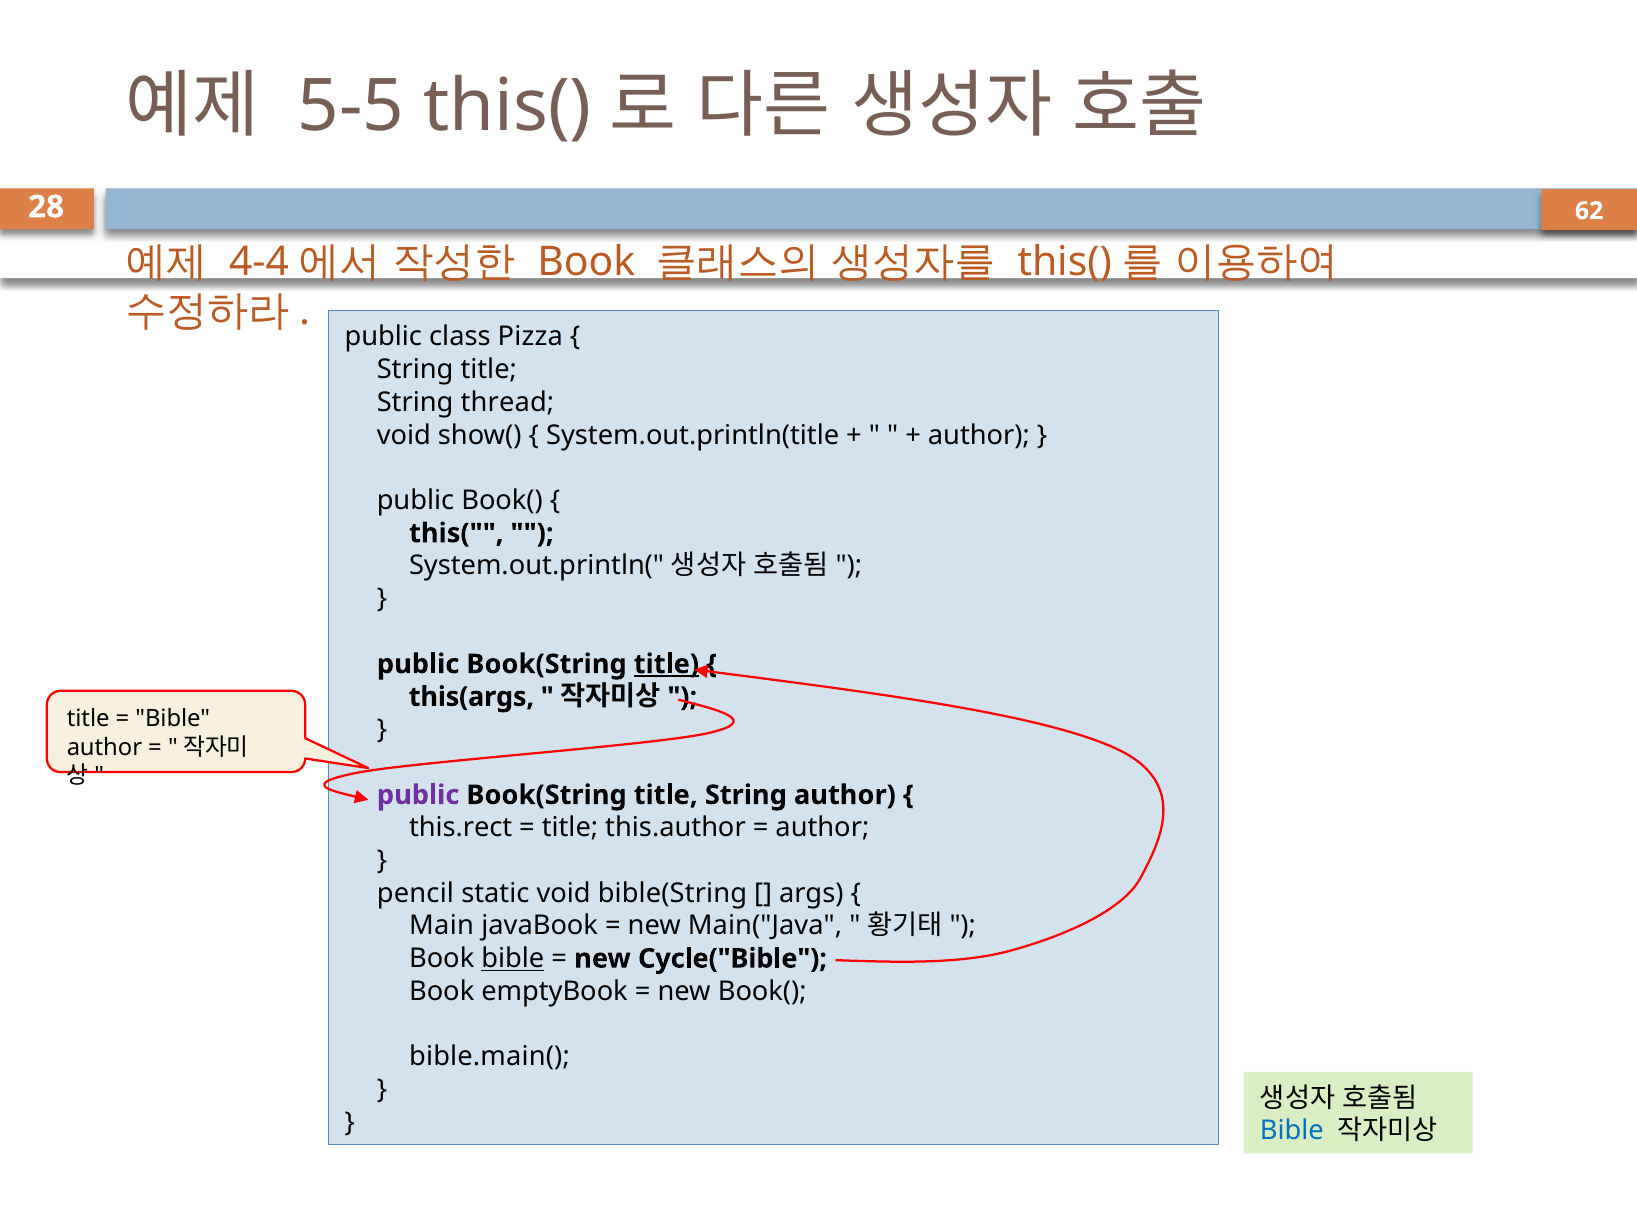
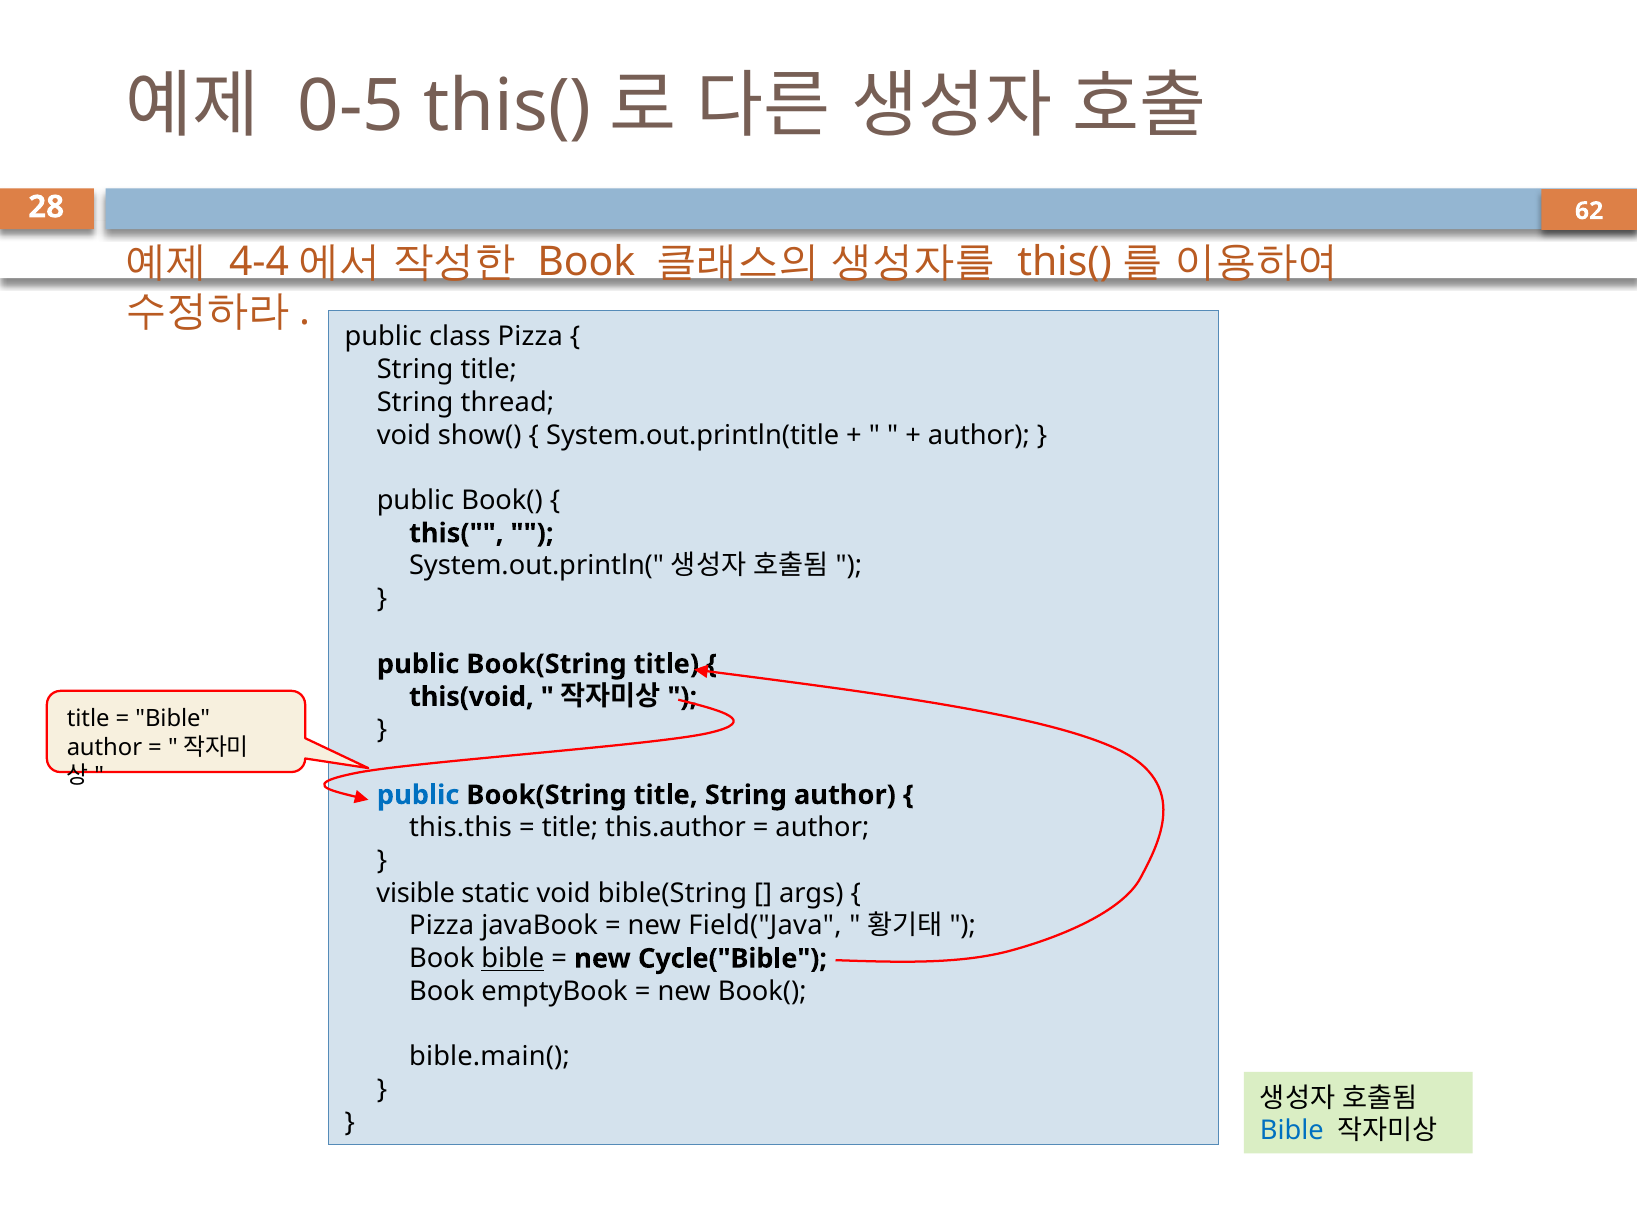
5-5: 5-5 -> 0-5
title at (666, 665) underline: present -> none
this(args: this(args -> this(void
public at (418, 796) colour: purple -> blue
this.rect: this.rect -> this.this
pencil: pencil -> visible
Main at (442, 926): Main -> Pizza
Main("Java: Main("Java -> Field("Java
